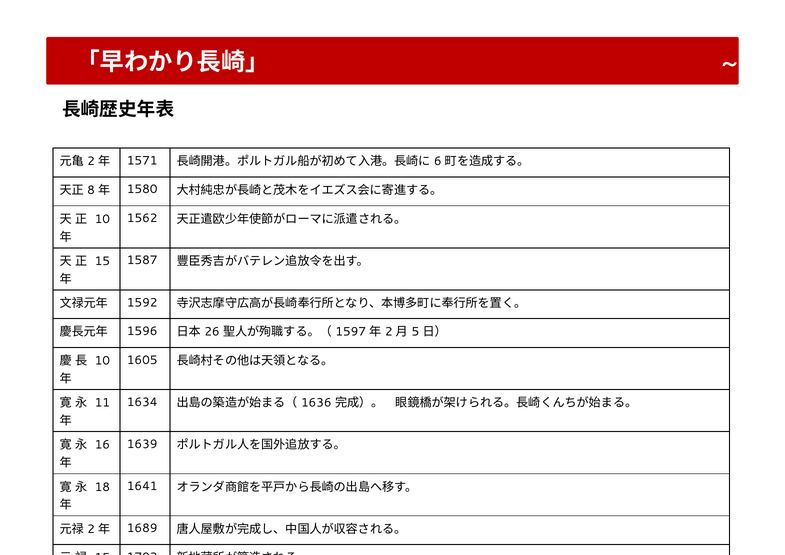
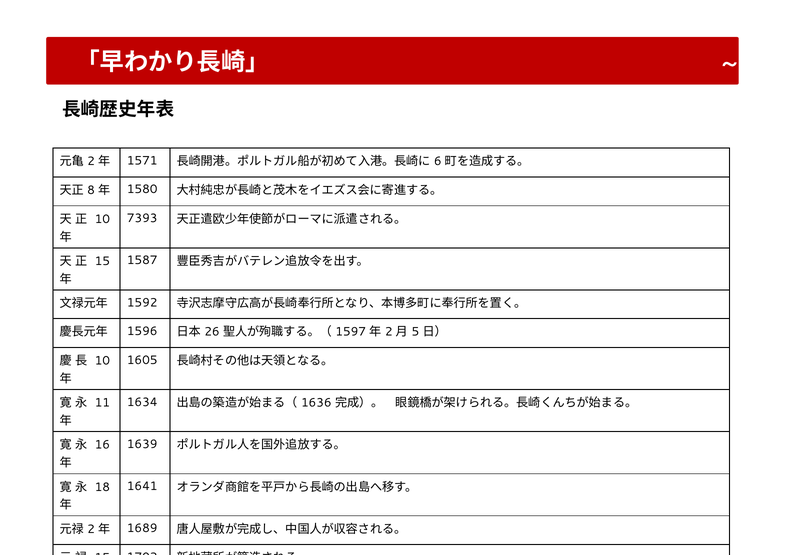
1562: 1562 -> 7393
